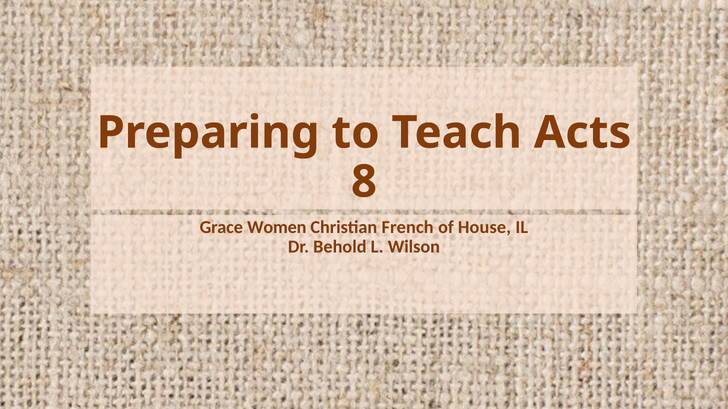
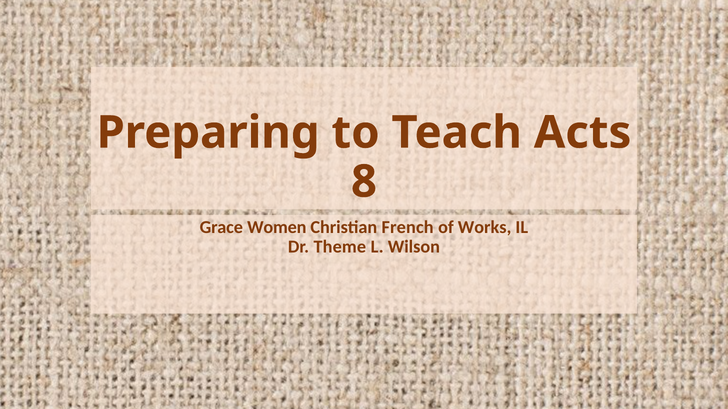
House: House -> Works
Behold: Behold -> Theme
